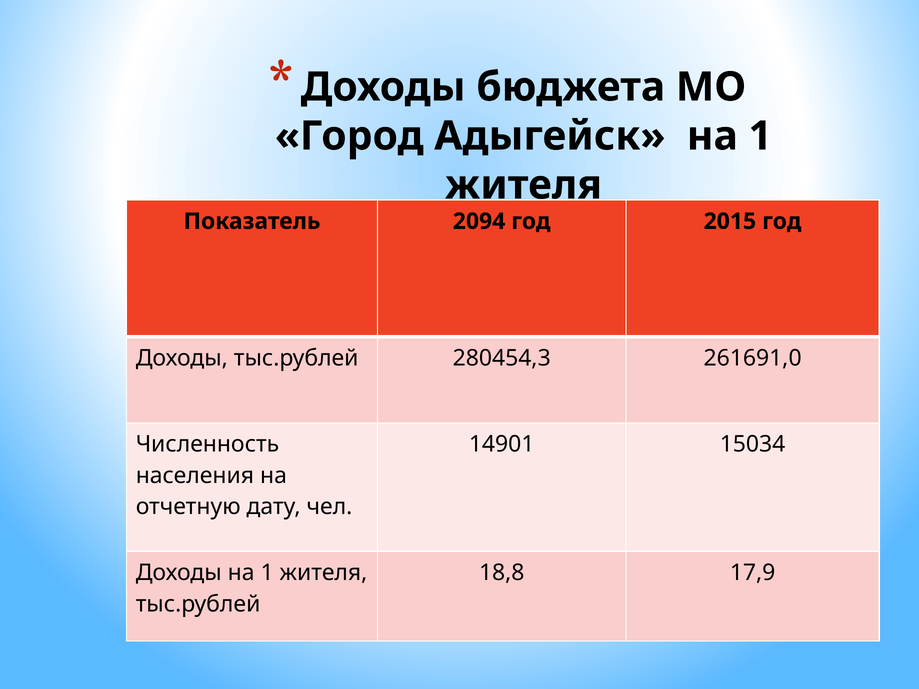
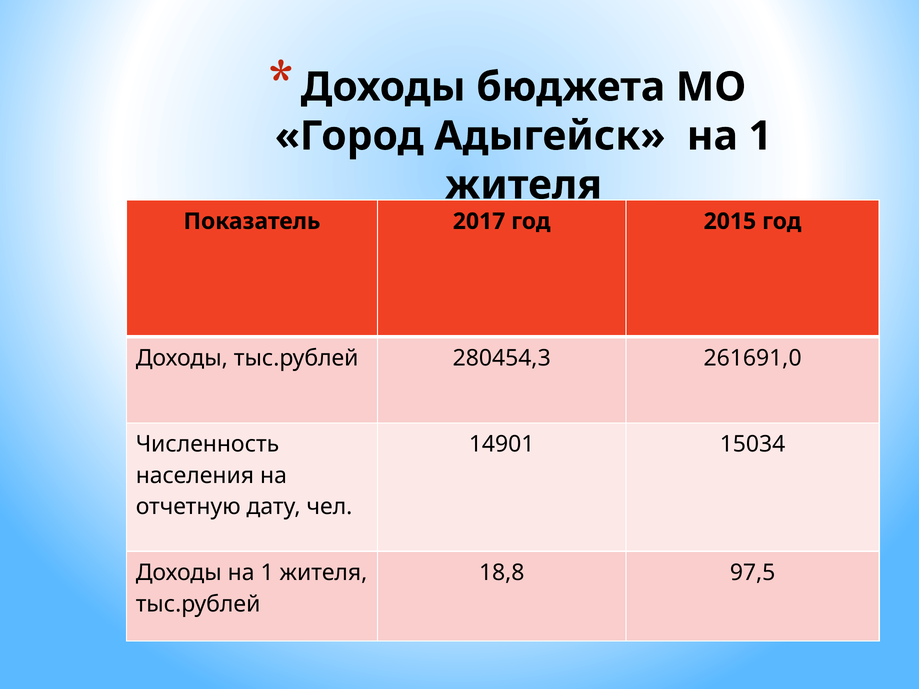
2094: 2094 -> 2017
17,9: 17,9 -> 97,5
